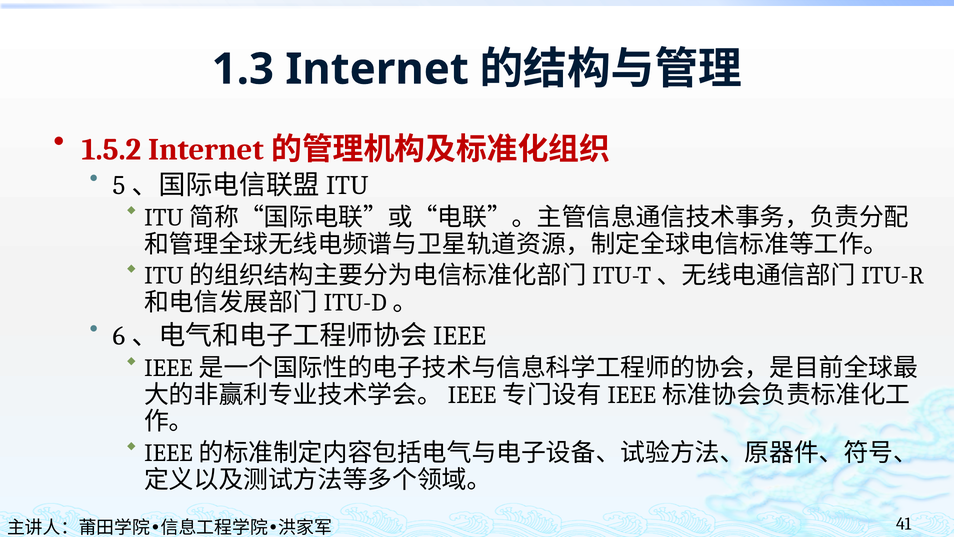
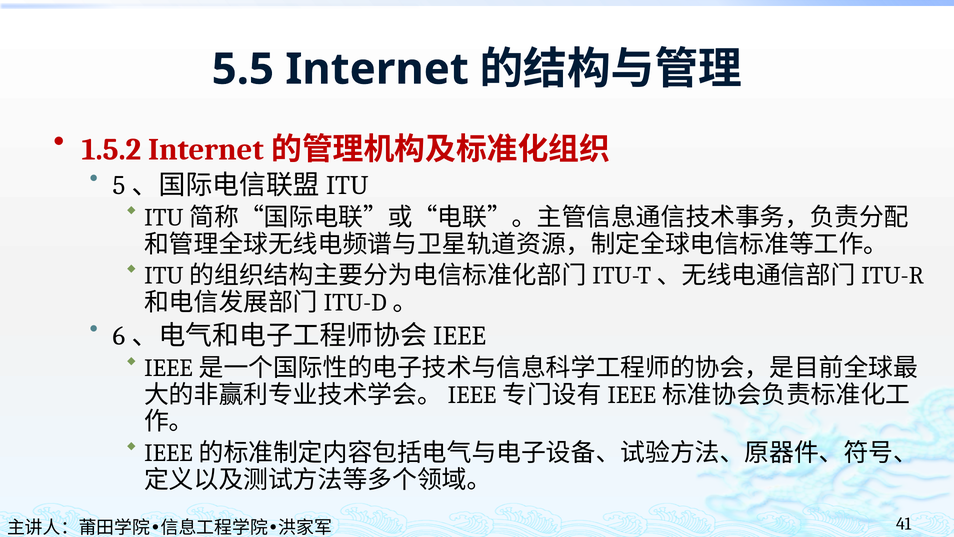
1.3: 1.3 -> 5.5
